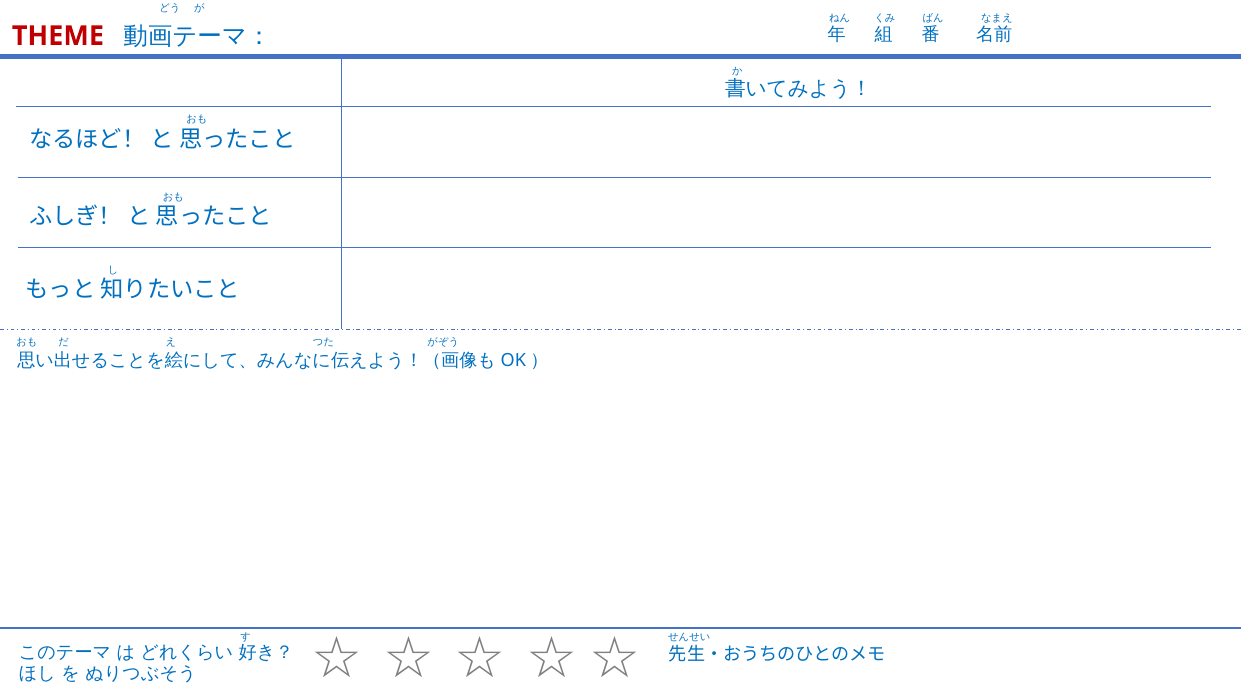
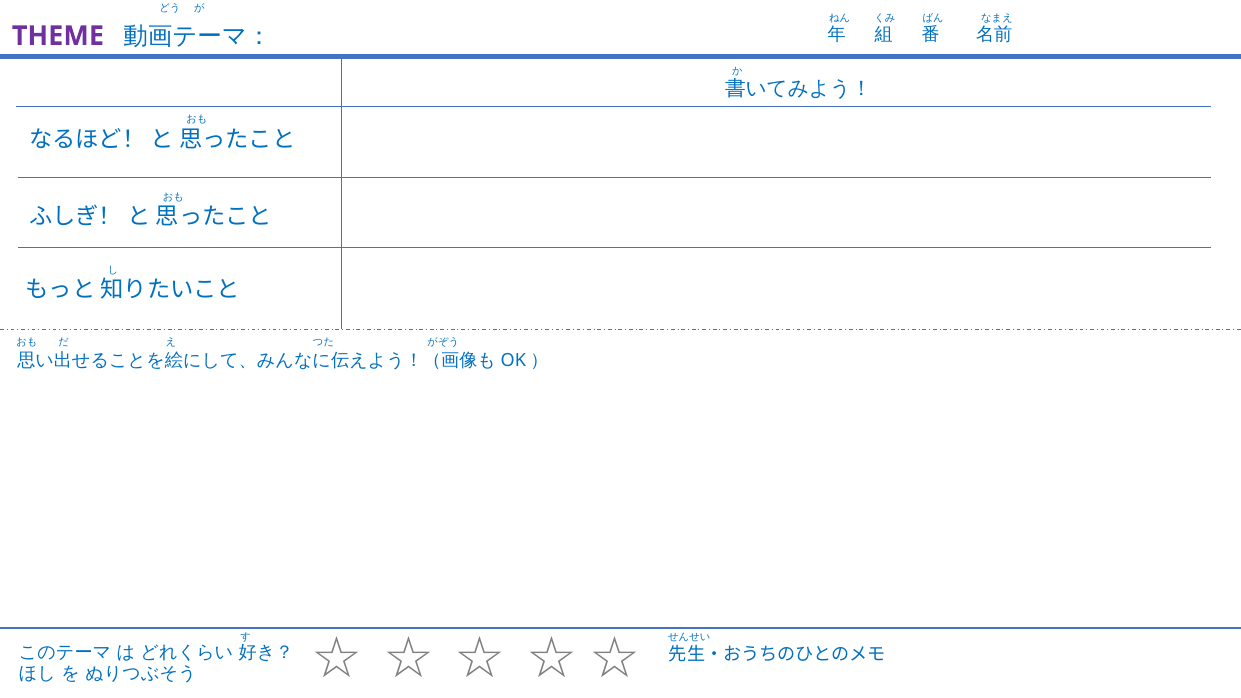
THEME colour: red -> purple
